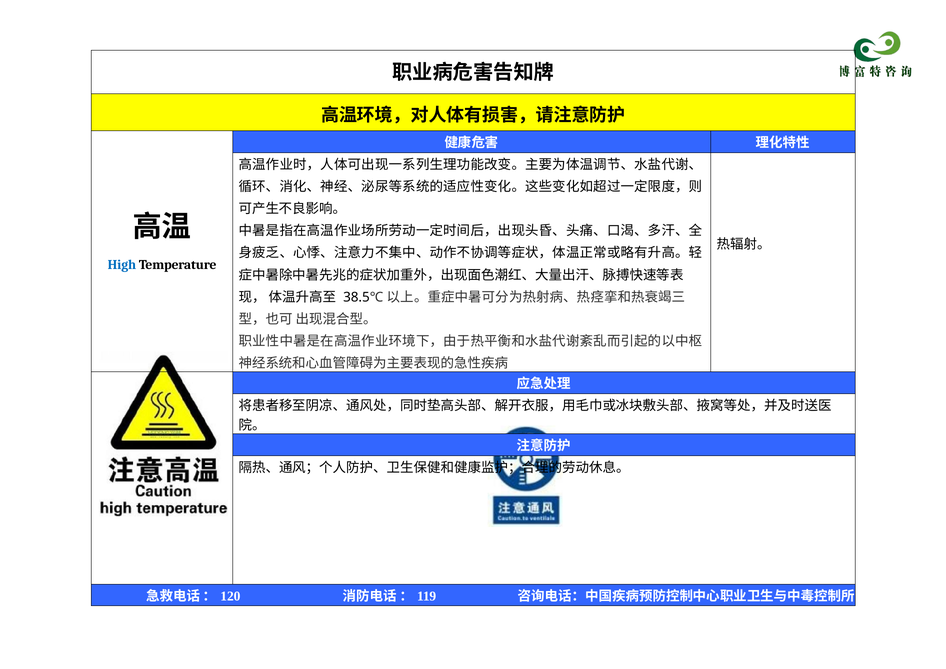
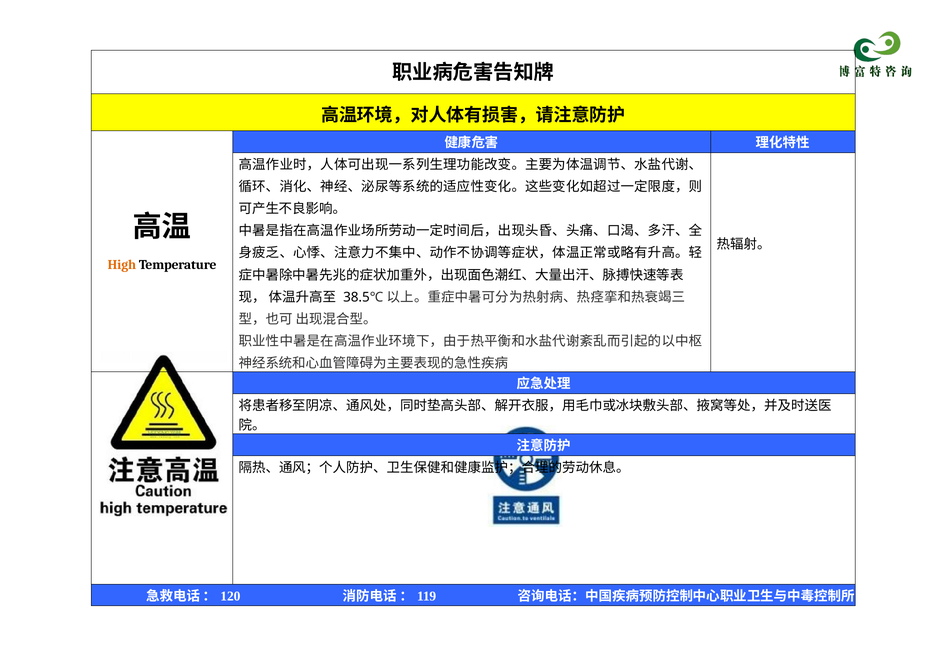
High colour: blue -> orange
